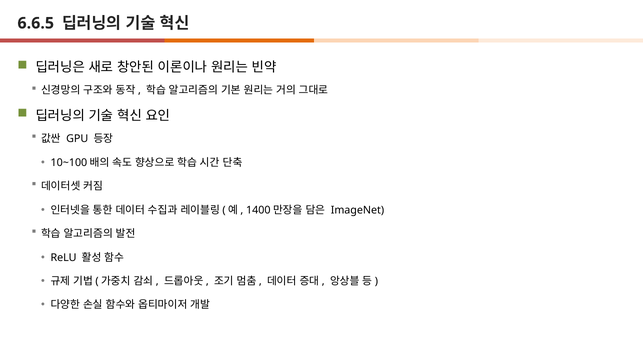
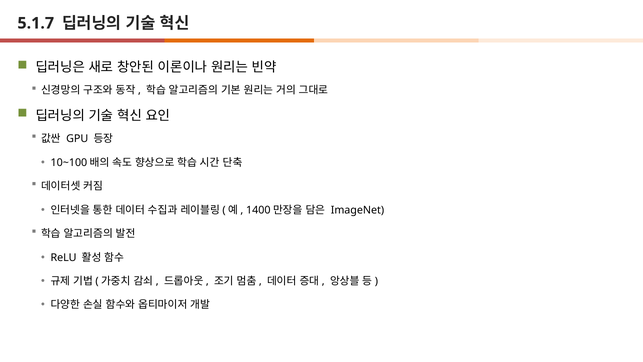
6.6.5: 6.6.5 -> 5.1.7
